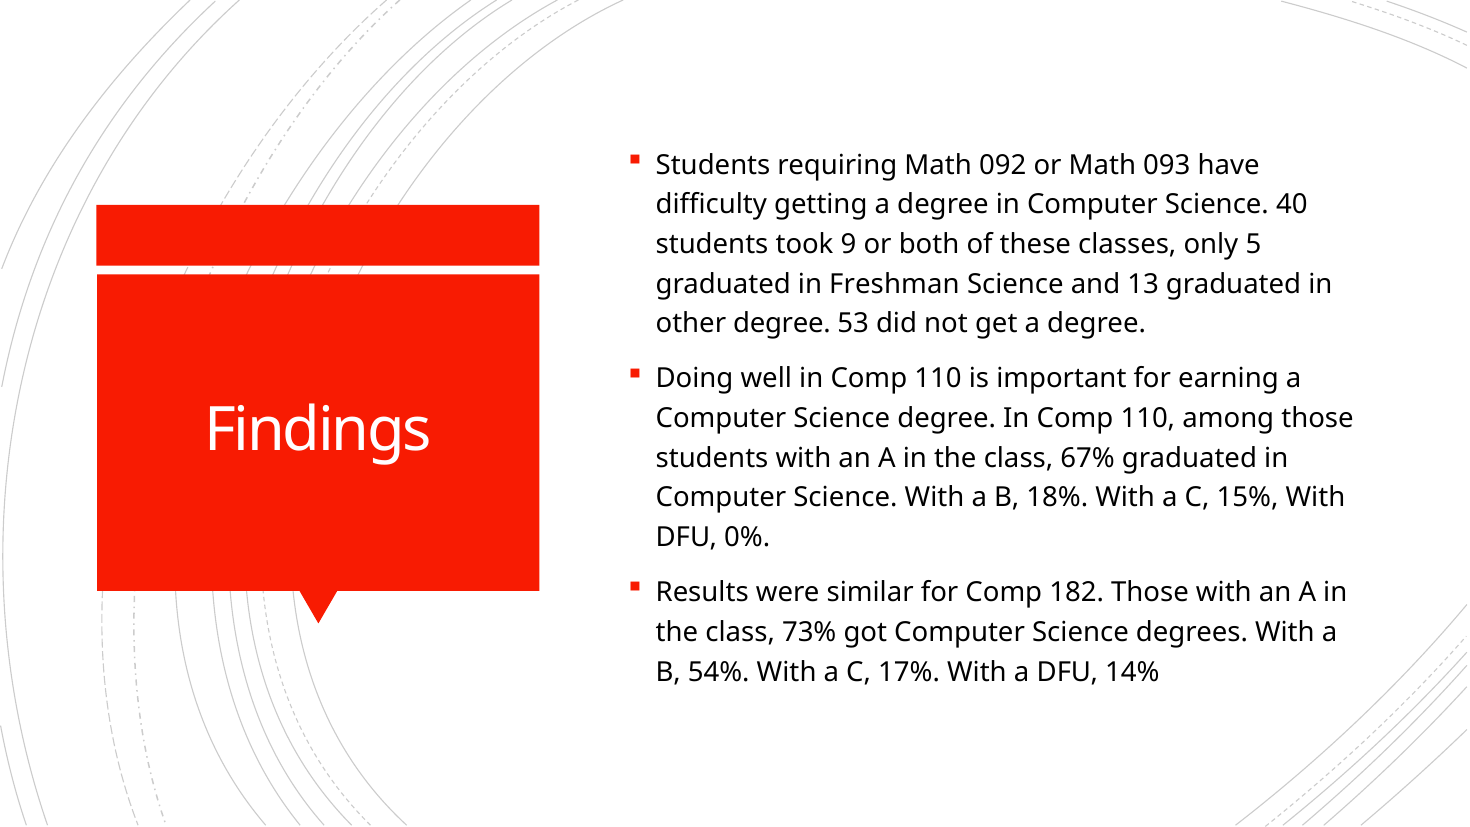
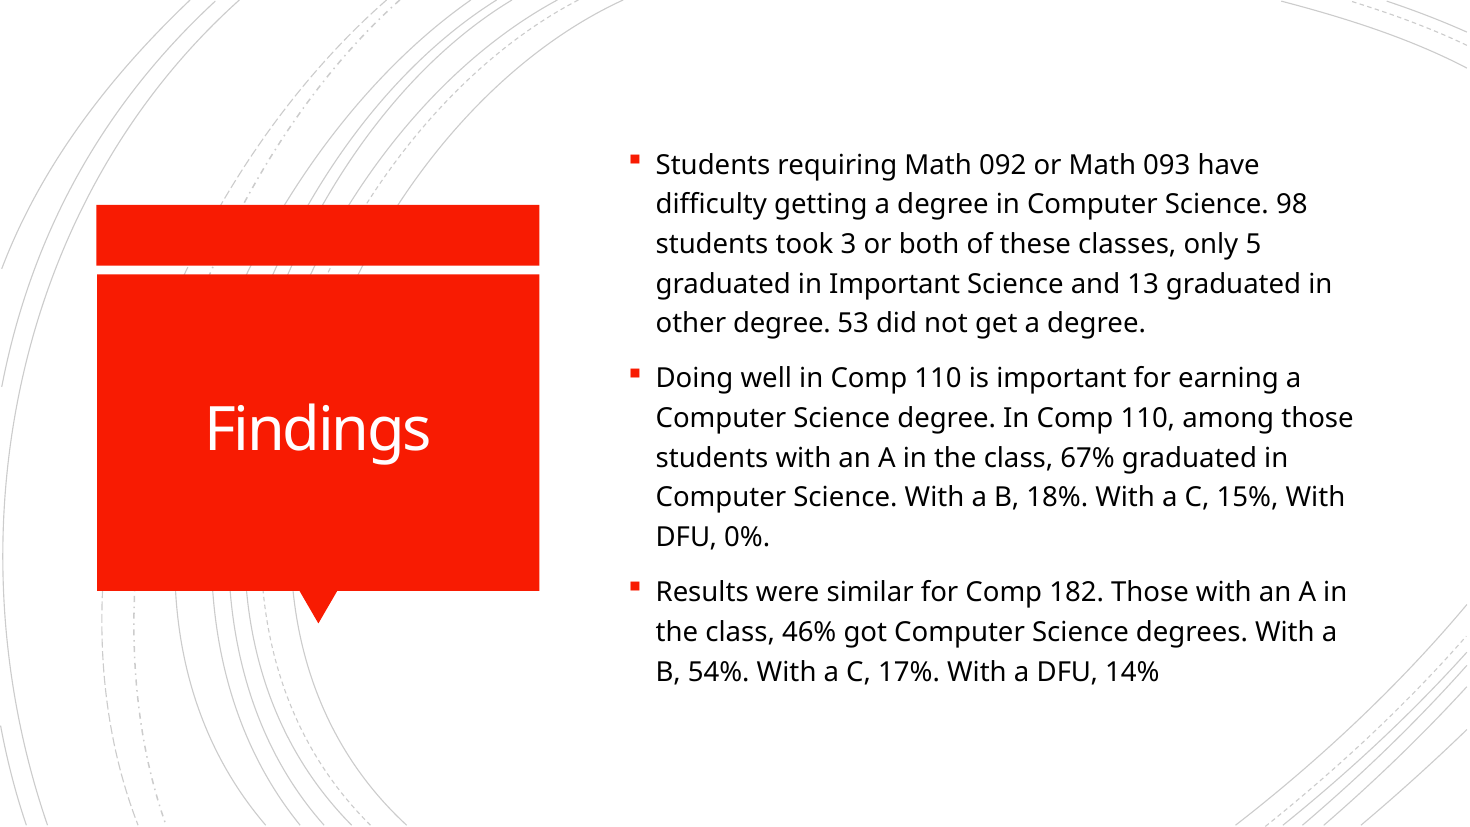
40: 40 -> 98
9: 9 -> 3
in Freshman: Freshman -> Important
73%: 73% -> 46%
